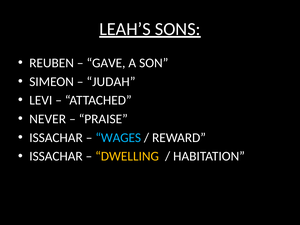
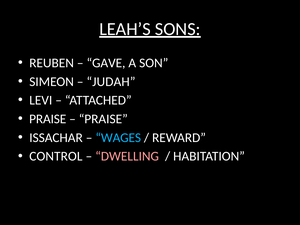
NEVER at (48, 119): NEVER -> PRAISE
ISSACHAR at (56, 156): ISSACHAR -> CONTROL
DWELLING colour: yellow -> pink
